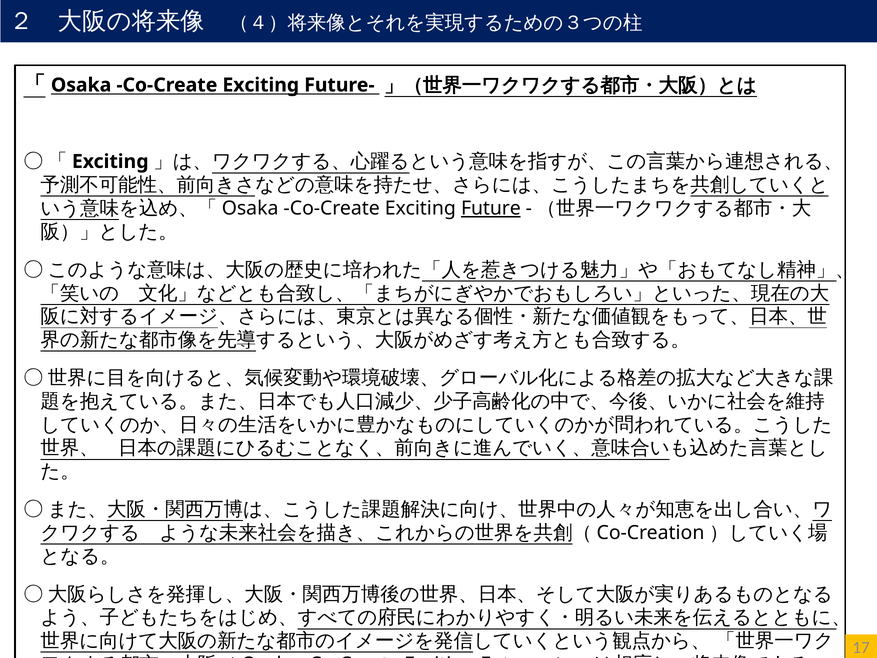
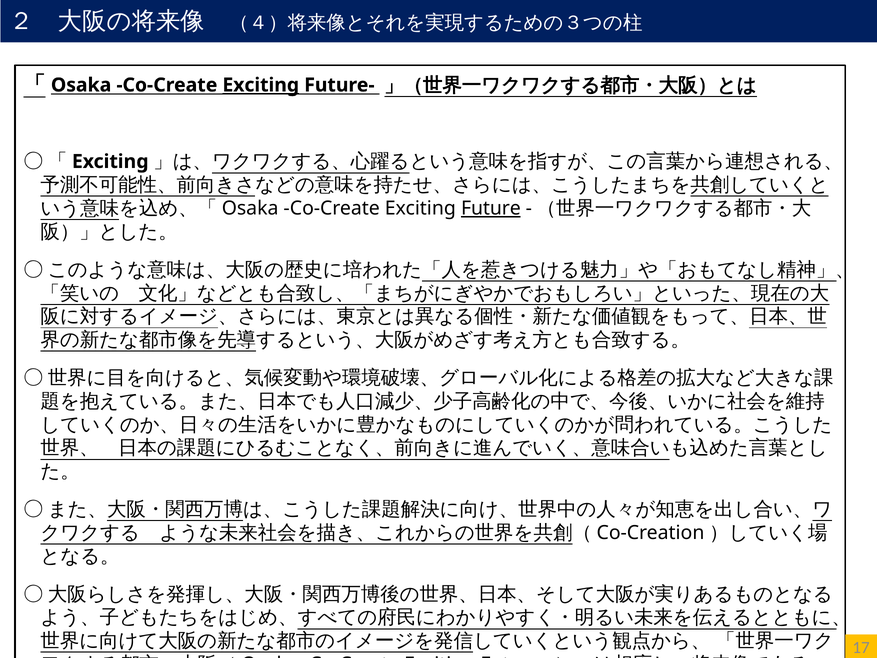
Exciting at (261, 85) underline: none -> present
